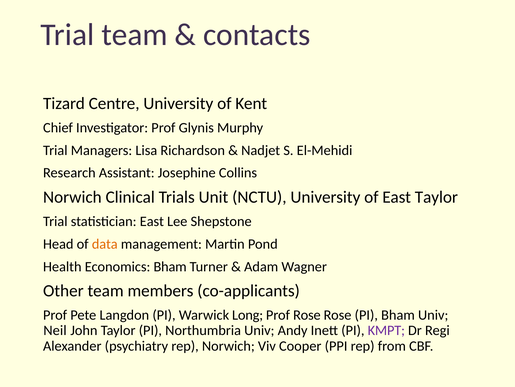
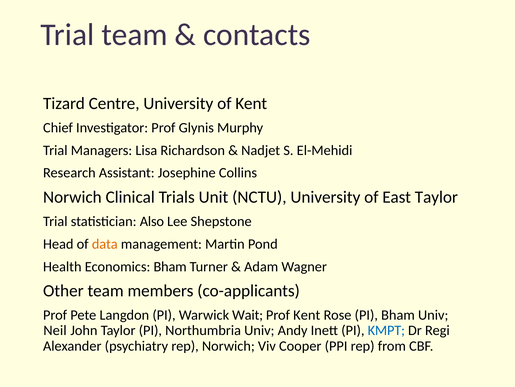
statistician East: East -> Also
Long: Long -> Wait
Prof Rose: Rose -> Kent
KMPT colour: purple -> blue
